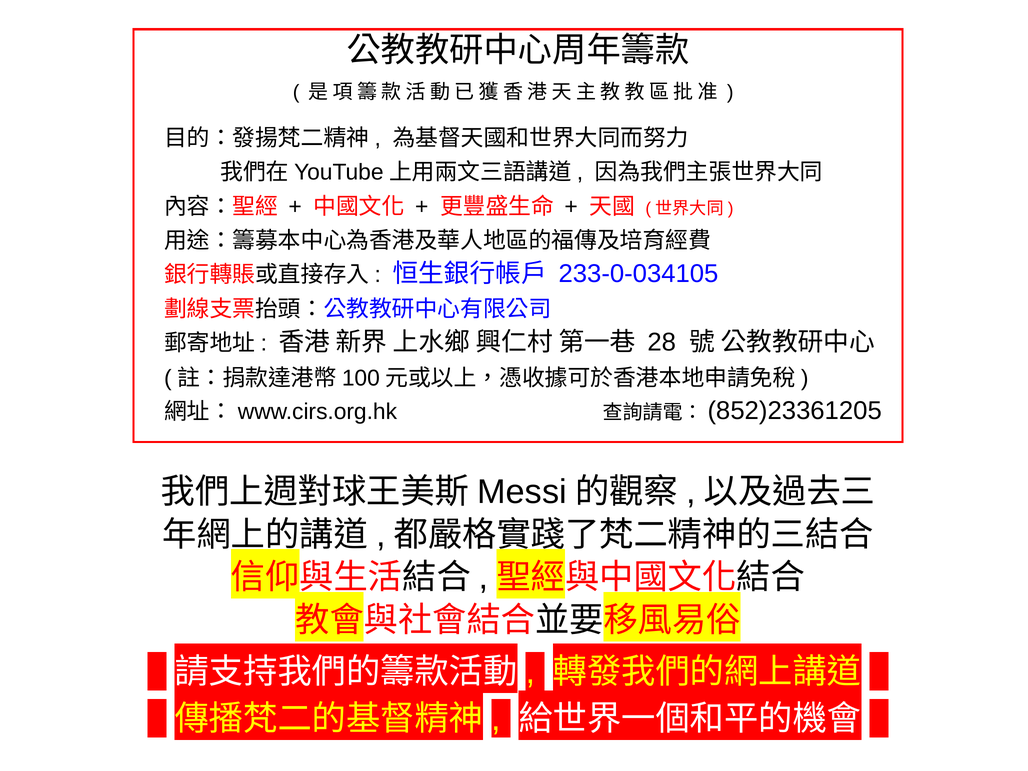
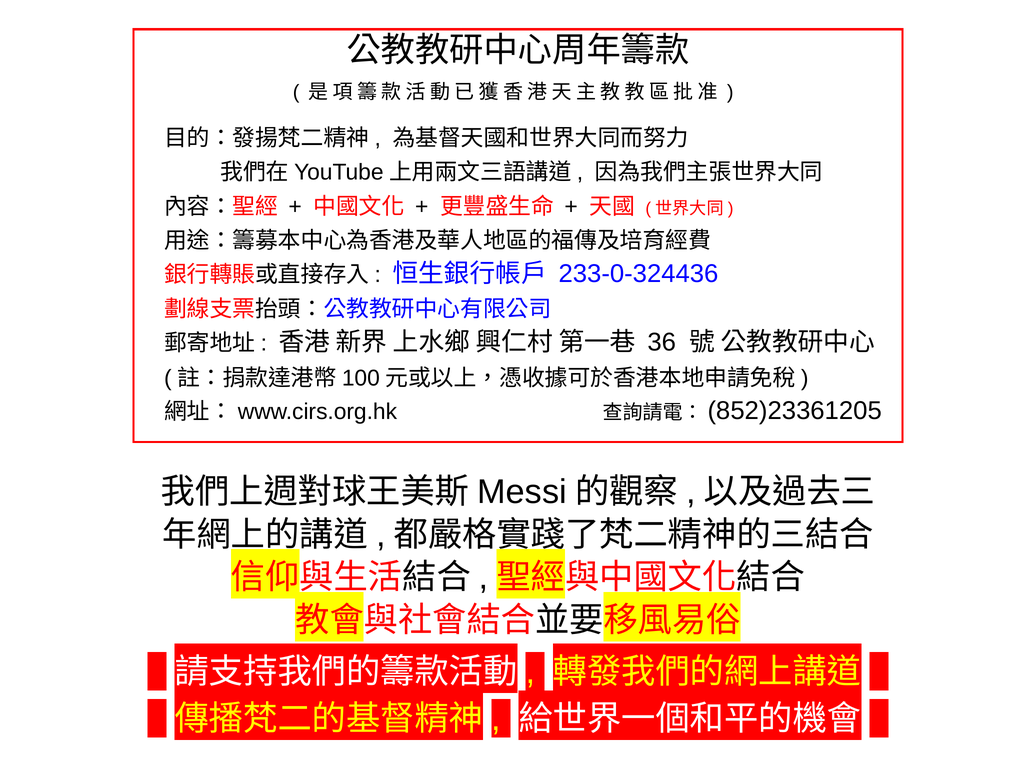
233-0-034105: 233-0-034105 -> 233-0-324436
28: 28 -> 36
